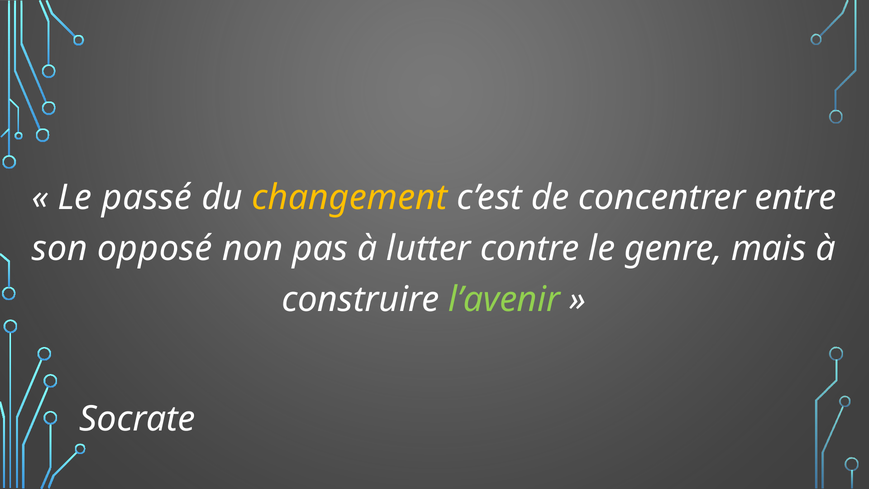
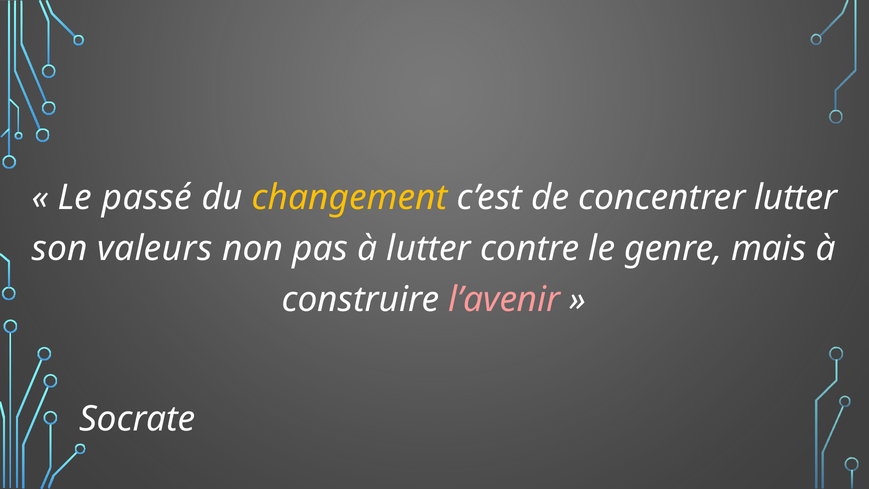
concentrer entre: entre -> lutter
opposé: opposé -> valeurs
l’avenir colour: light green -> pink
